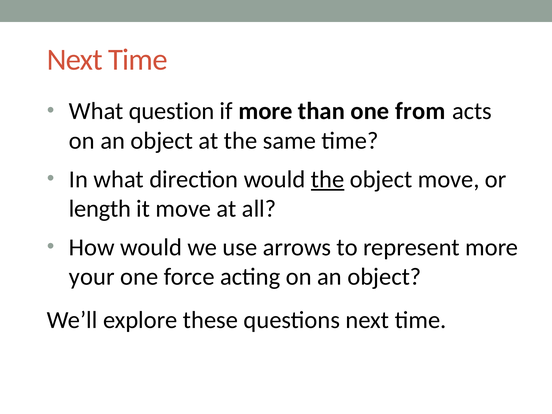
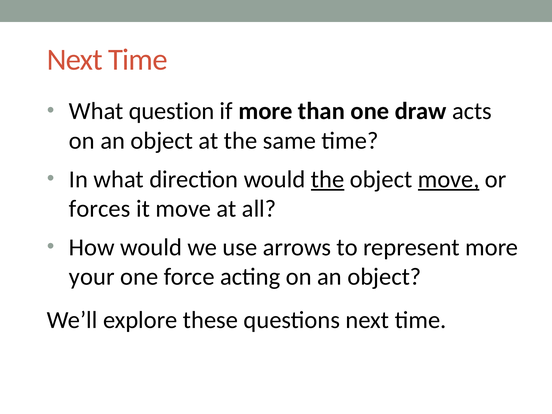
from: from -> draw
move at (449, 179) underline: none -> present
length: length -> forces
